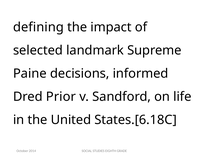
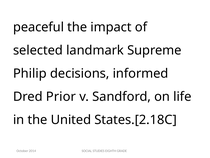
defining: defining -> peaceful
Paine: Paine -> Philip
States.[6.18C: States.[6.18C -> States.[2.18C
